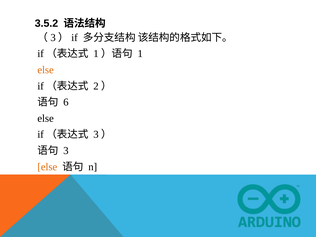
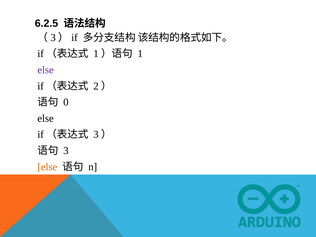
3.5.2: 3.5.2 -> 6.2.5
else at (46, 70) colour: orange -> purple
6: 6 -> 0
